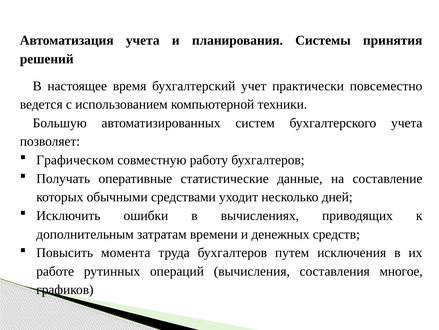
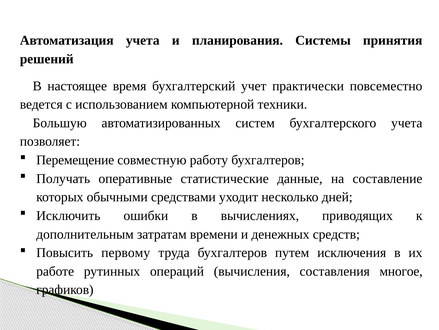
Графическом: Графическом -> Перемещение
момента: момента -> первому
